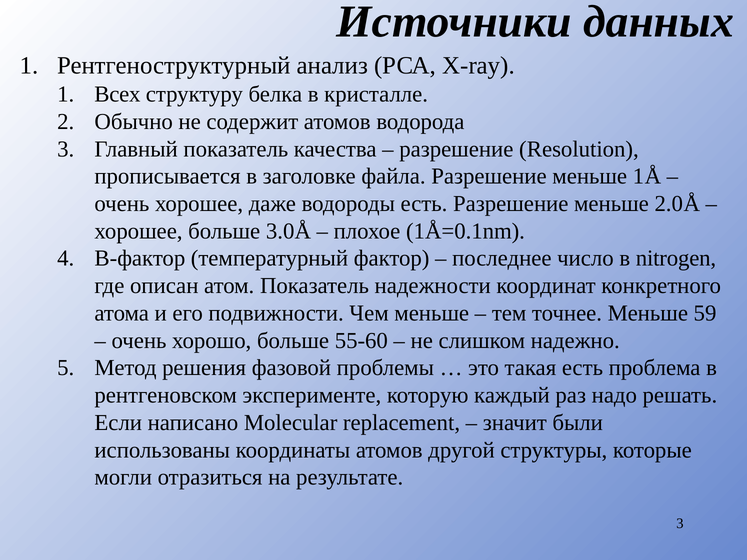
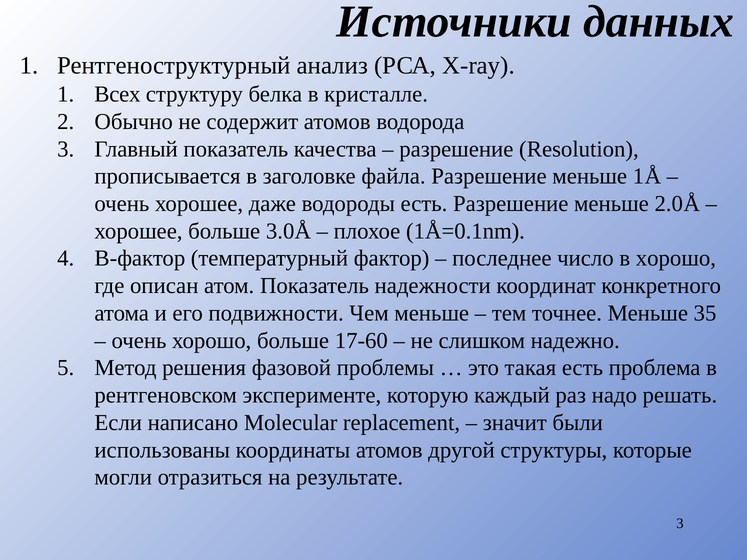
в nitrogen: nitrogen -> хорошо
59: 59 -> 35
55-60: 55-60 -> 17-60
